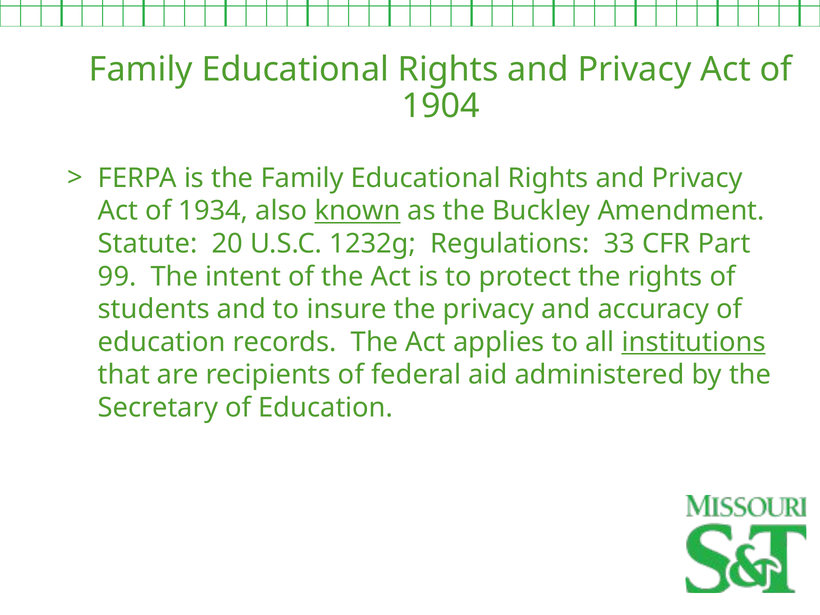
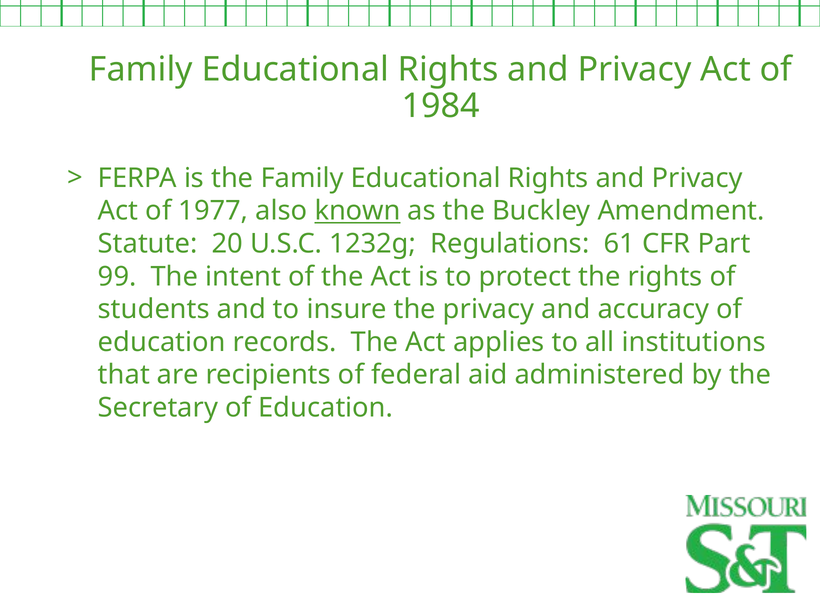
1904: 1904 -> 1984
1934: 1934 -> 1977
33: 33 -> 61
institutions underline: present -> none
